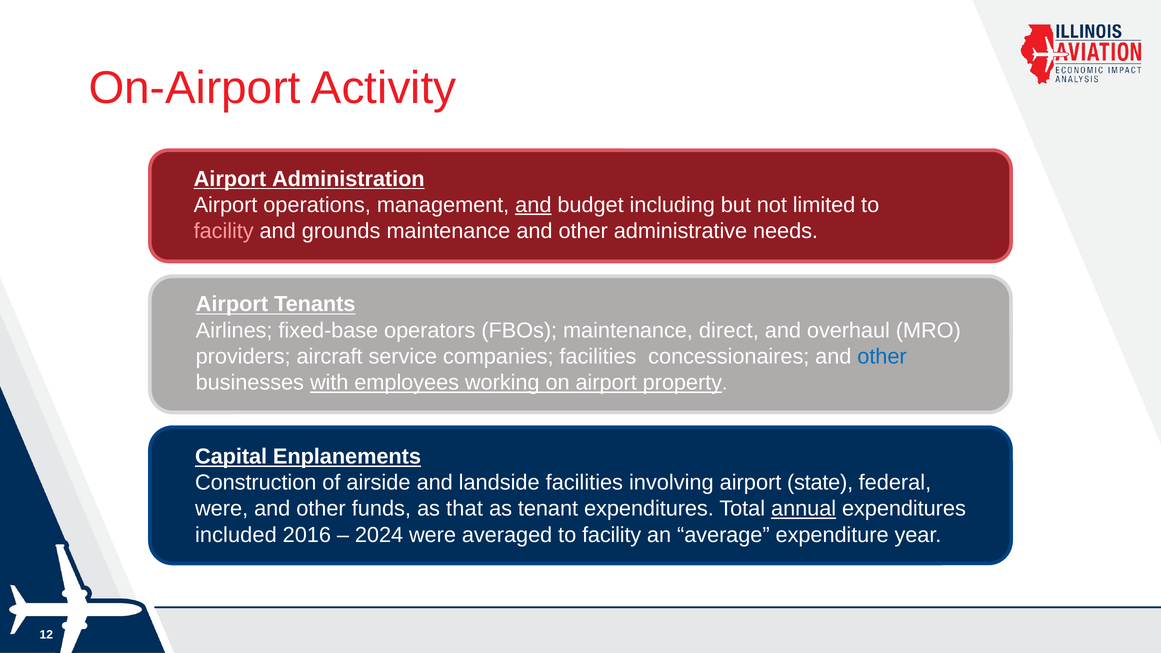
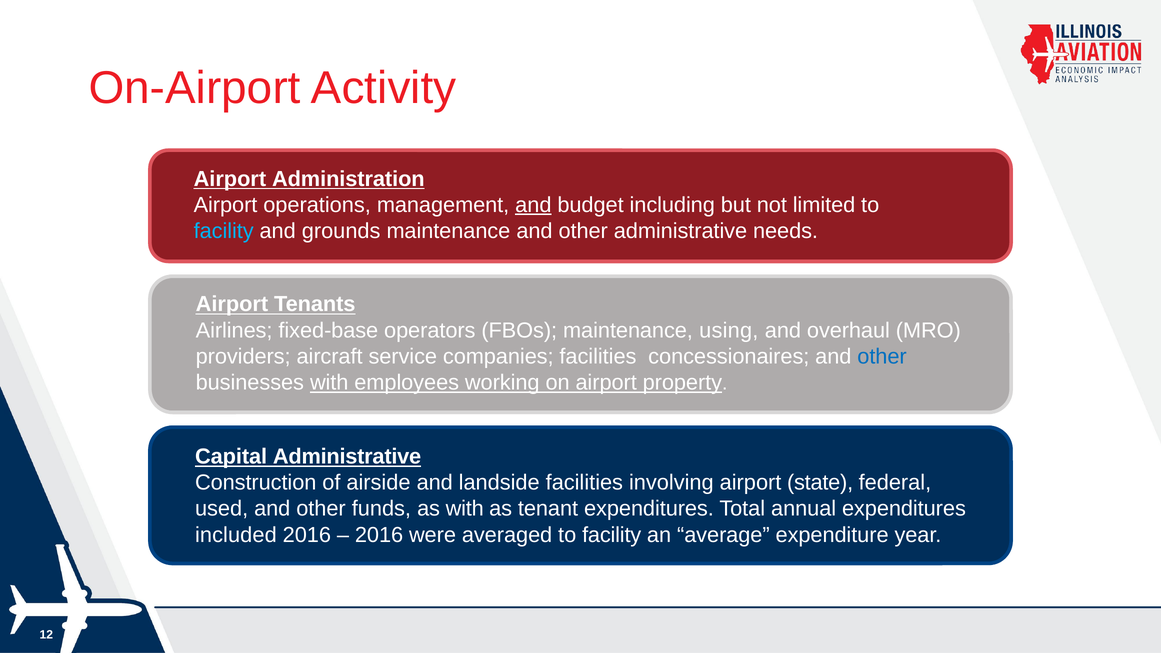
facility at (224, 231) colour: pink -> light blue
direct: direct -> using
Capital Enplanements: Enplanements -> Administrative
were at (222, 509): were -> used
as that: that -> with
annual underline: present -> none
2024 at (379, 535): 2024 -> 2016
